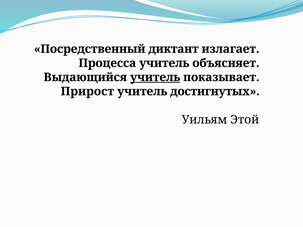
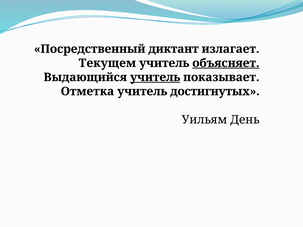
Процесса: Процесса -> Текущем
объясняет underline: none -> present
Прирост: Прирост -> Отметка
Этой: Этой -> День
